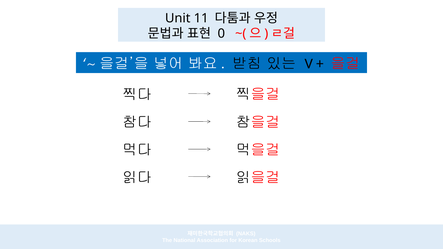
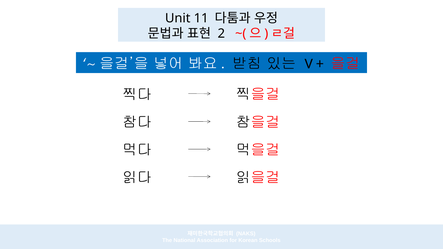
0: 0 -> 2
